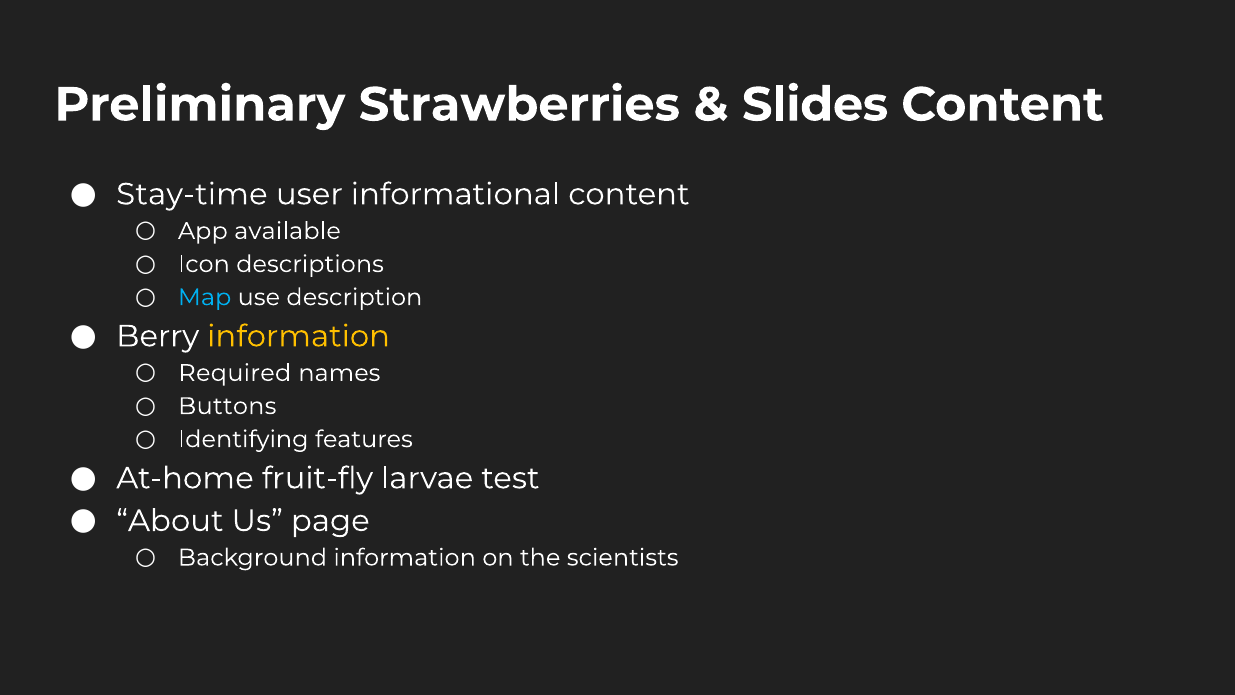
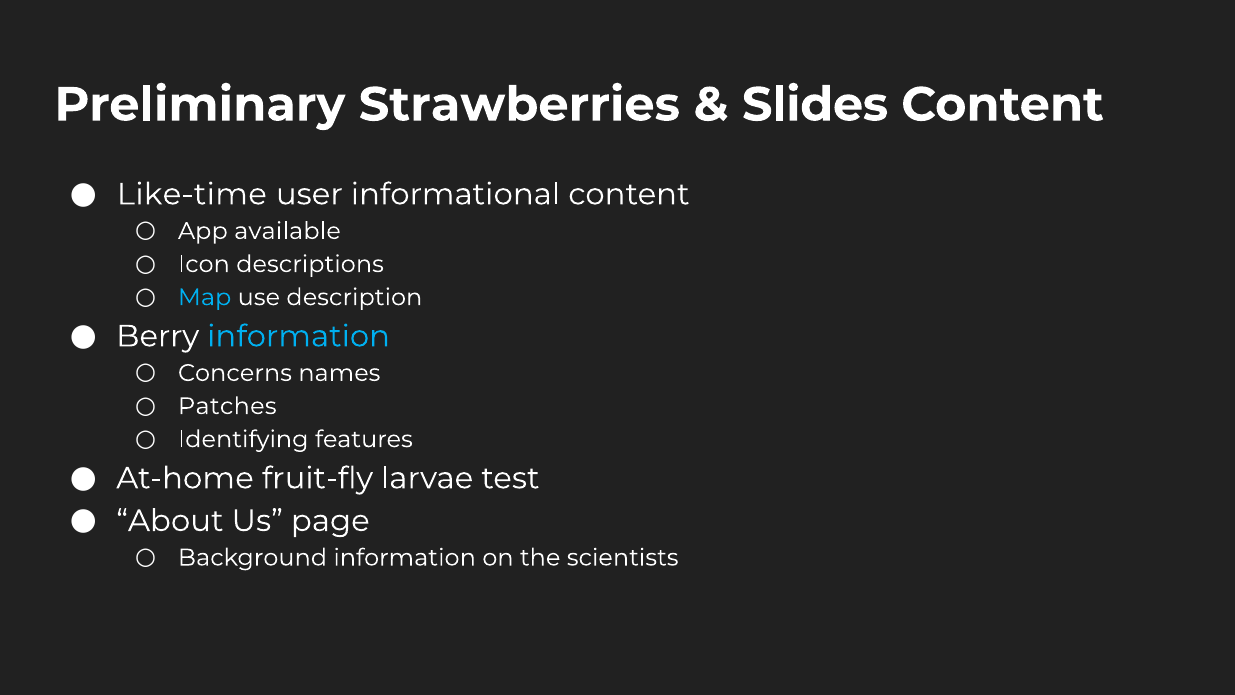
Stay-time: Stay-time -> Like-time
information at (299, 336) colour: yellow -> light blue
Required: Required -> Concerns
Buttons: Buttons -> Patches
